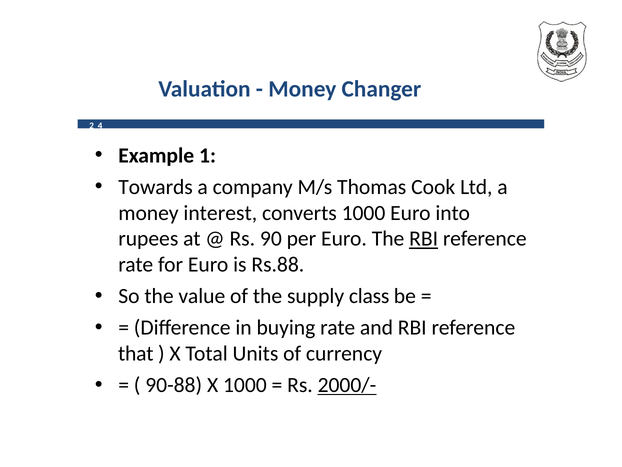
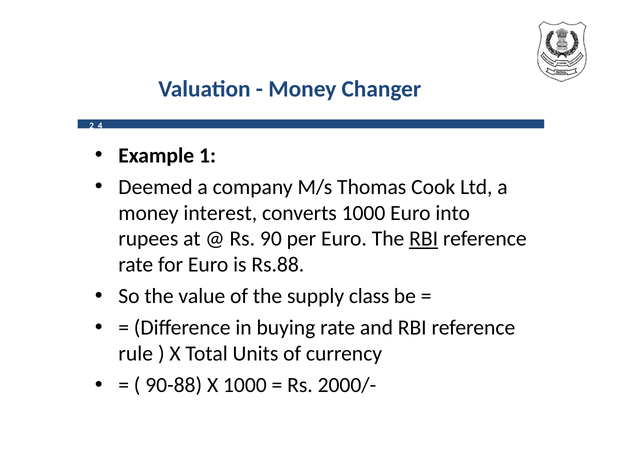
Towards: Towards -> Deemed
that: that -> rule
2000/- underline: present -> none
